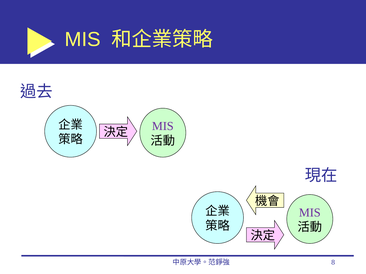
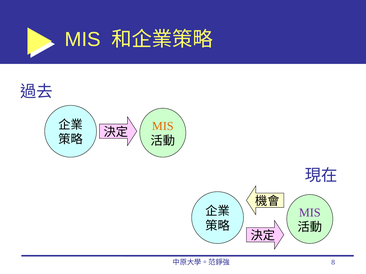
MIS at (163, 126) colour: purple -> orange
